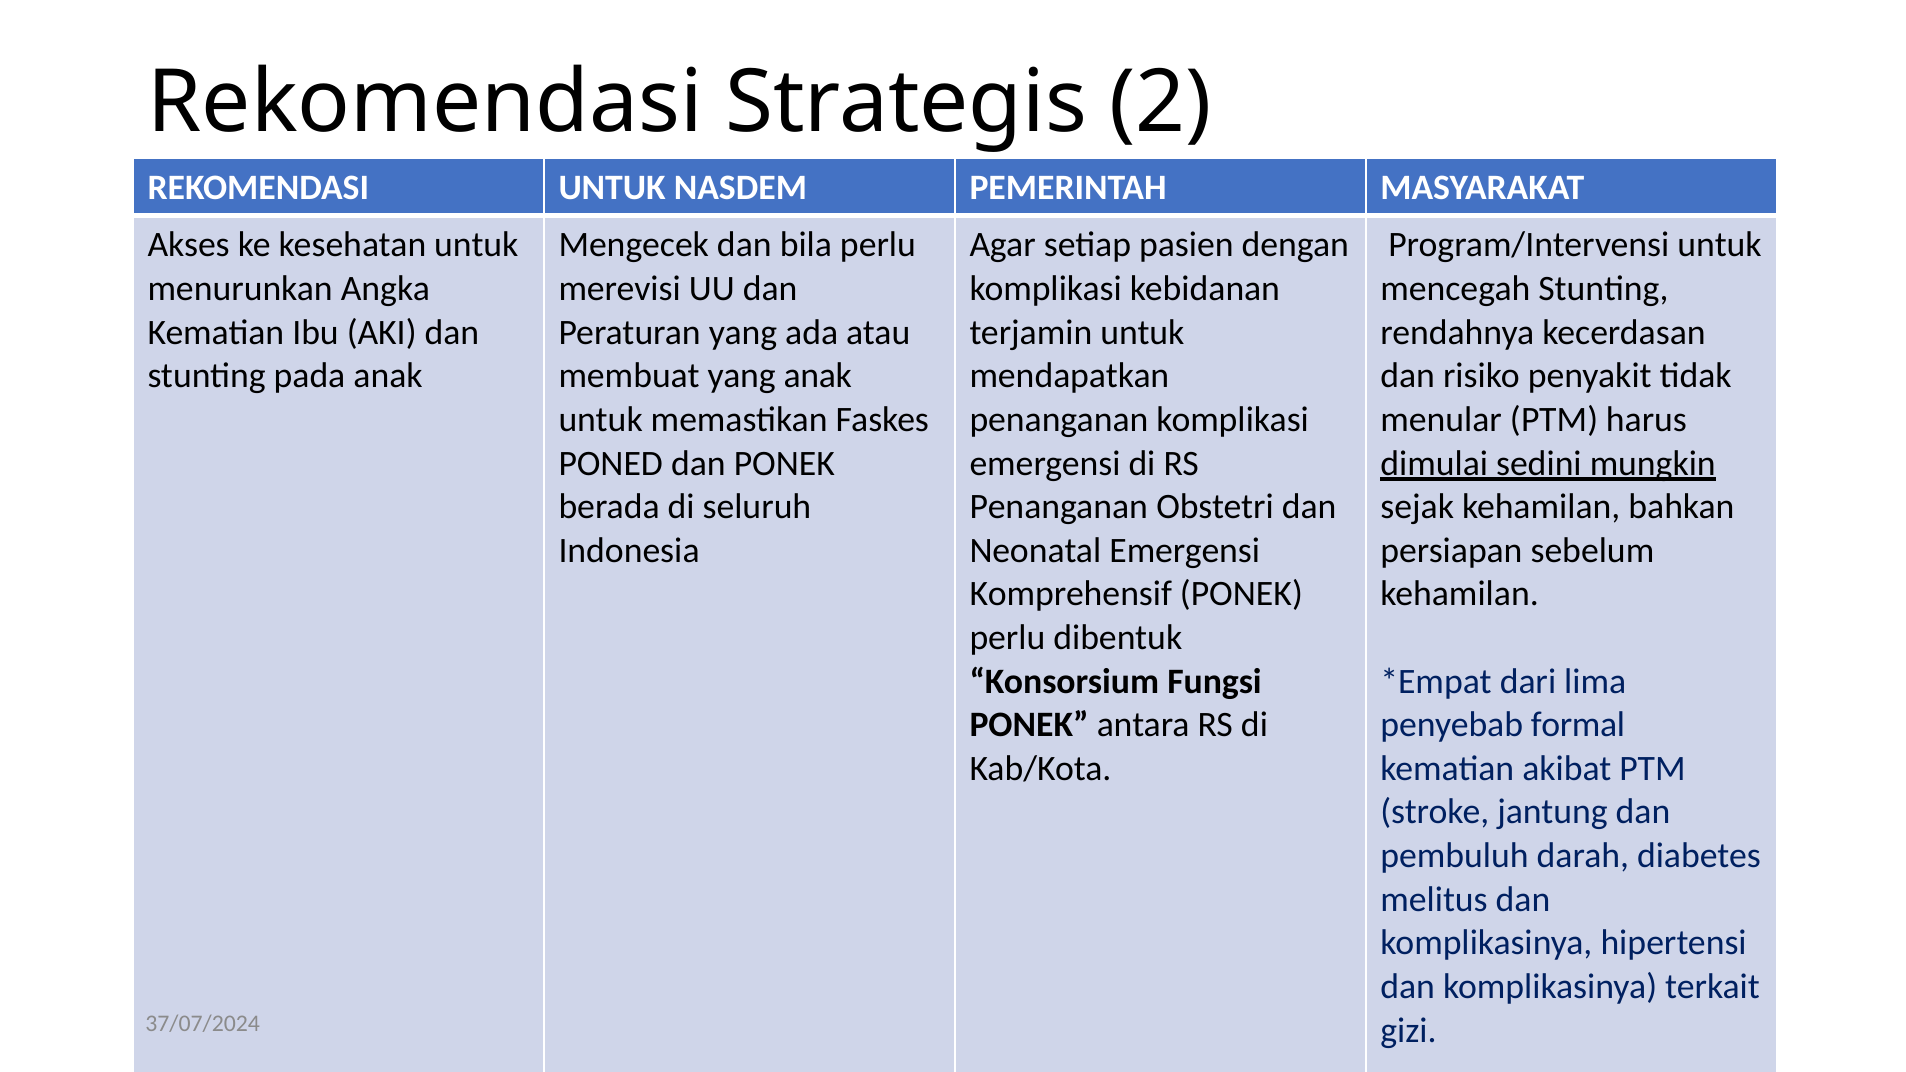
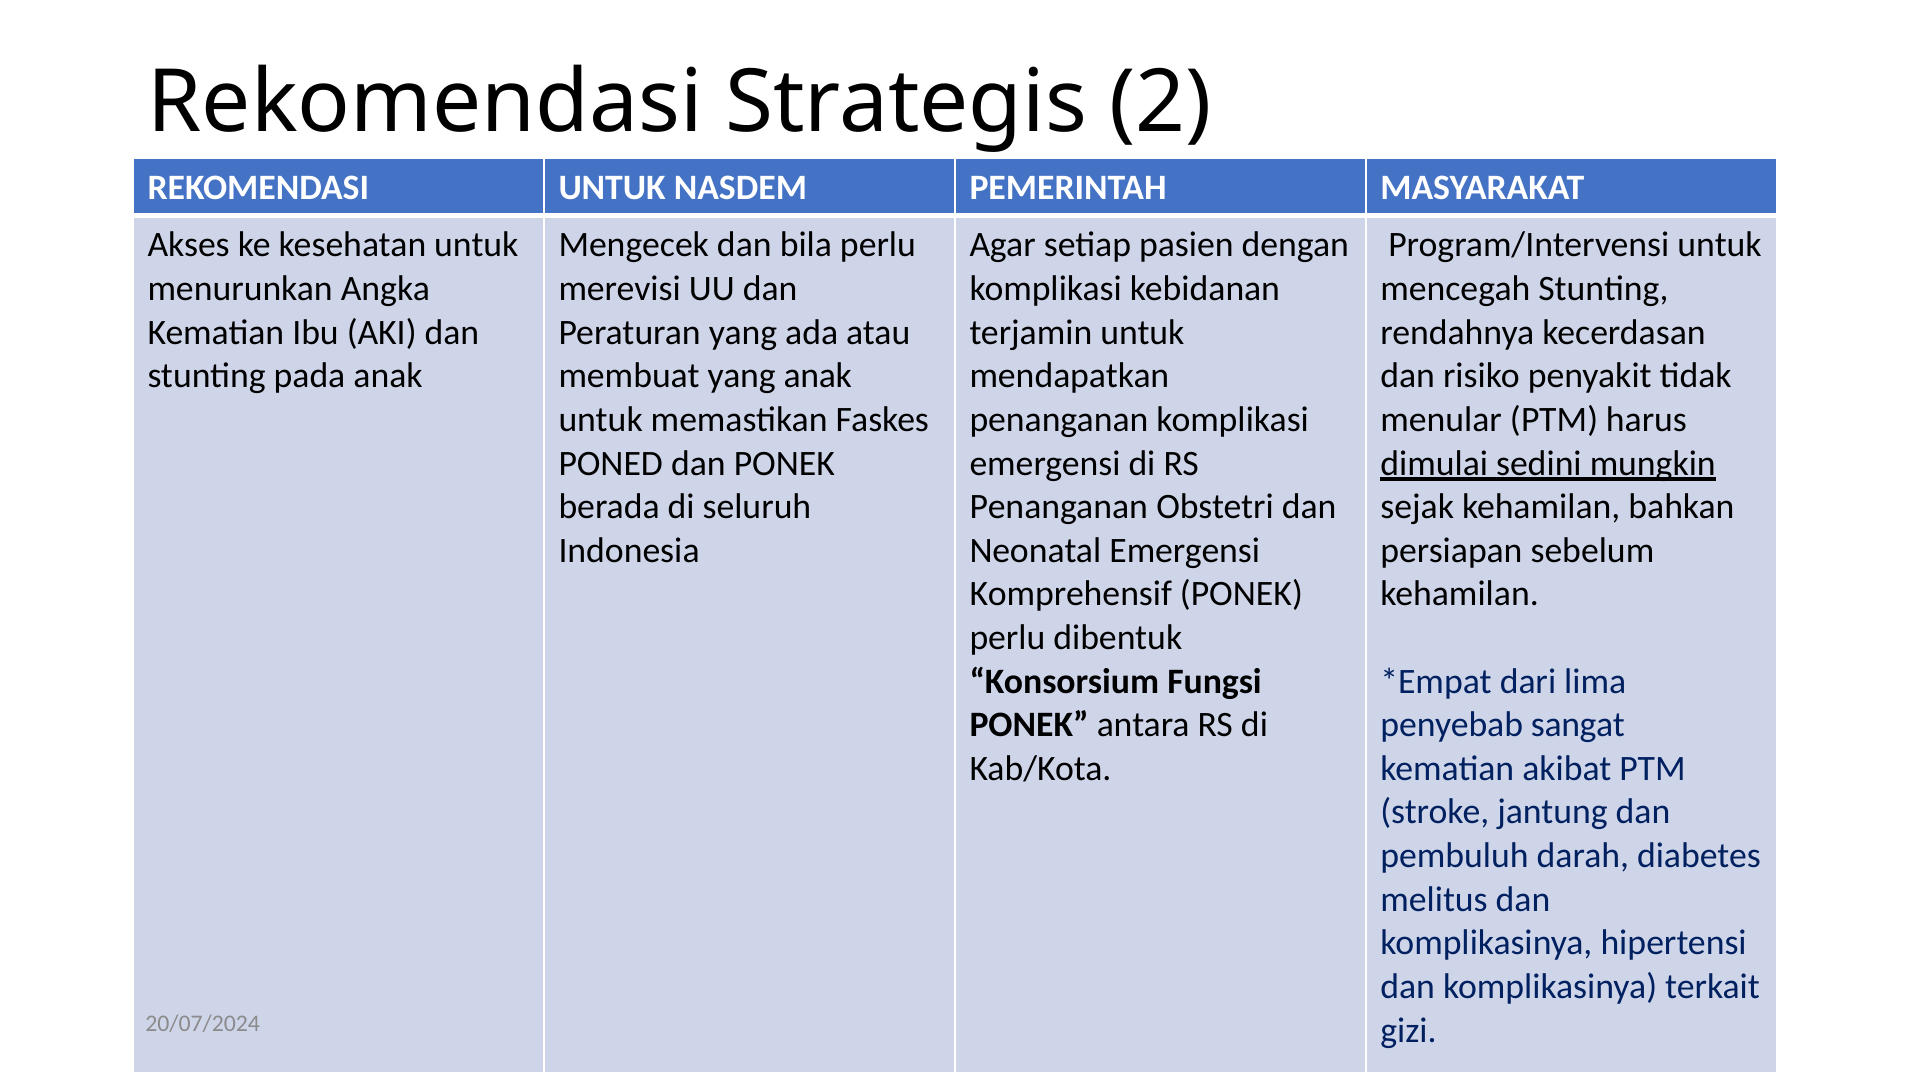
formal: formal -> sangat
37/07/2024: 37/07/2024 -> 20/07/2024
